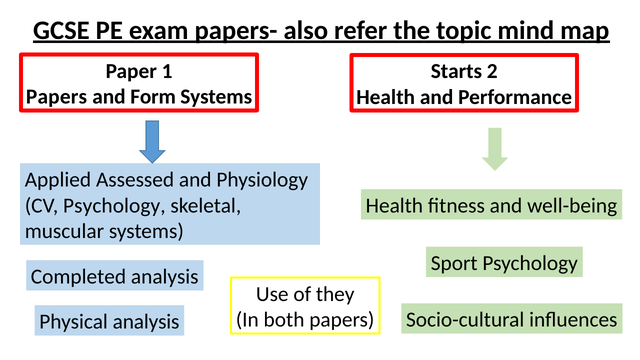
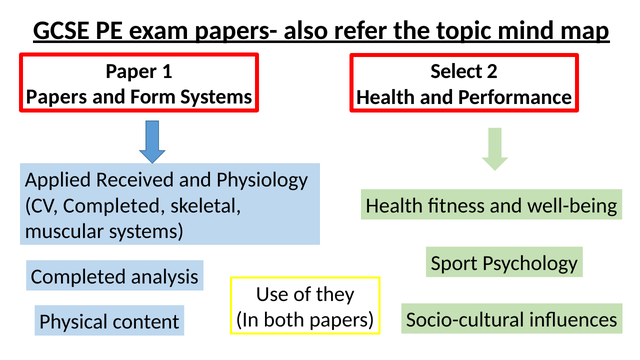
Starts: Starts -> Select
Assessed: Assessed -> Received
CV Psychology: Psychology -> Completed
Physical analysis: analysis -> content
